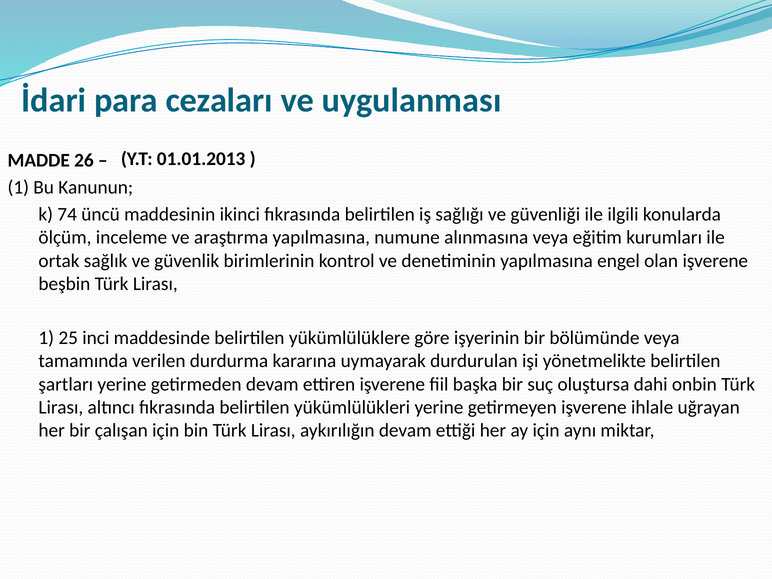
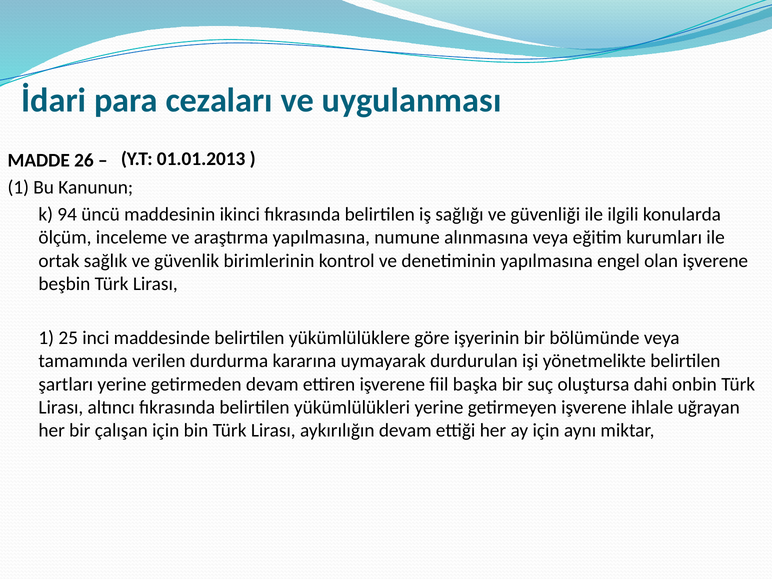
74: 74 -> 94
